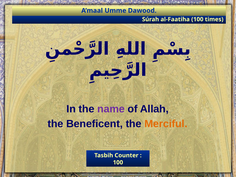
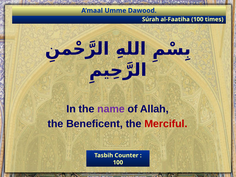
Merciful colour: orange -> red
